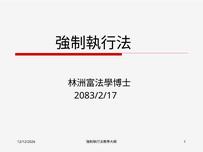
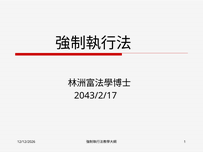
2083/2/17: 2083/2/17 -> 2043/2/17
